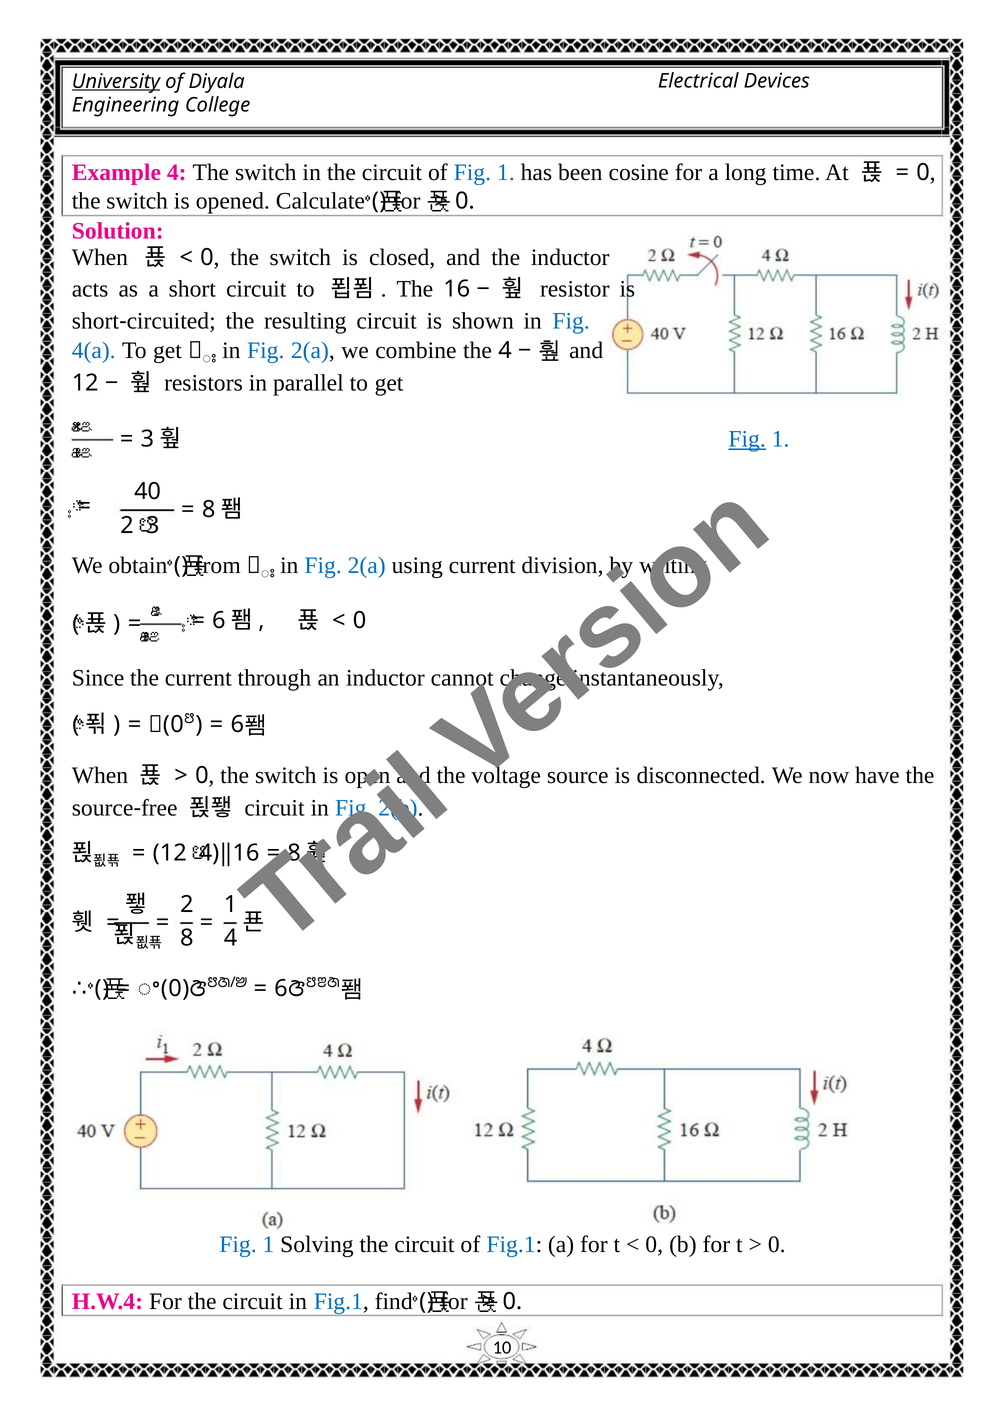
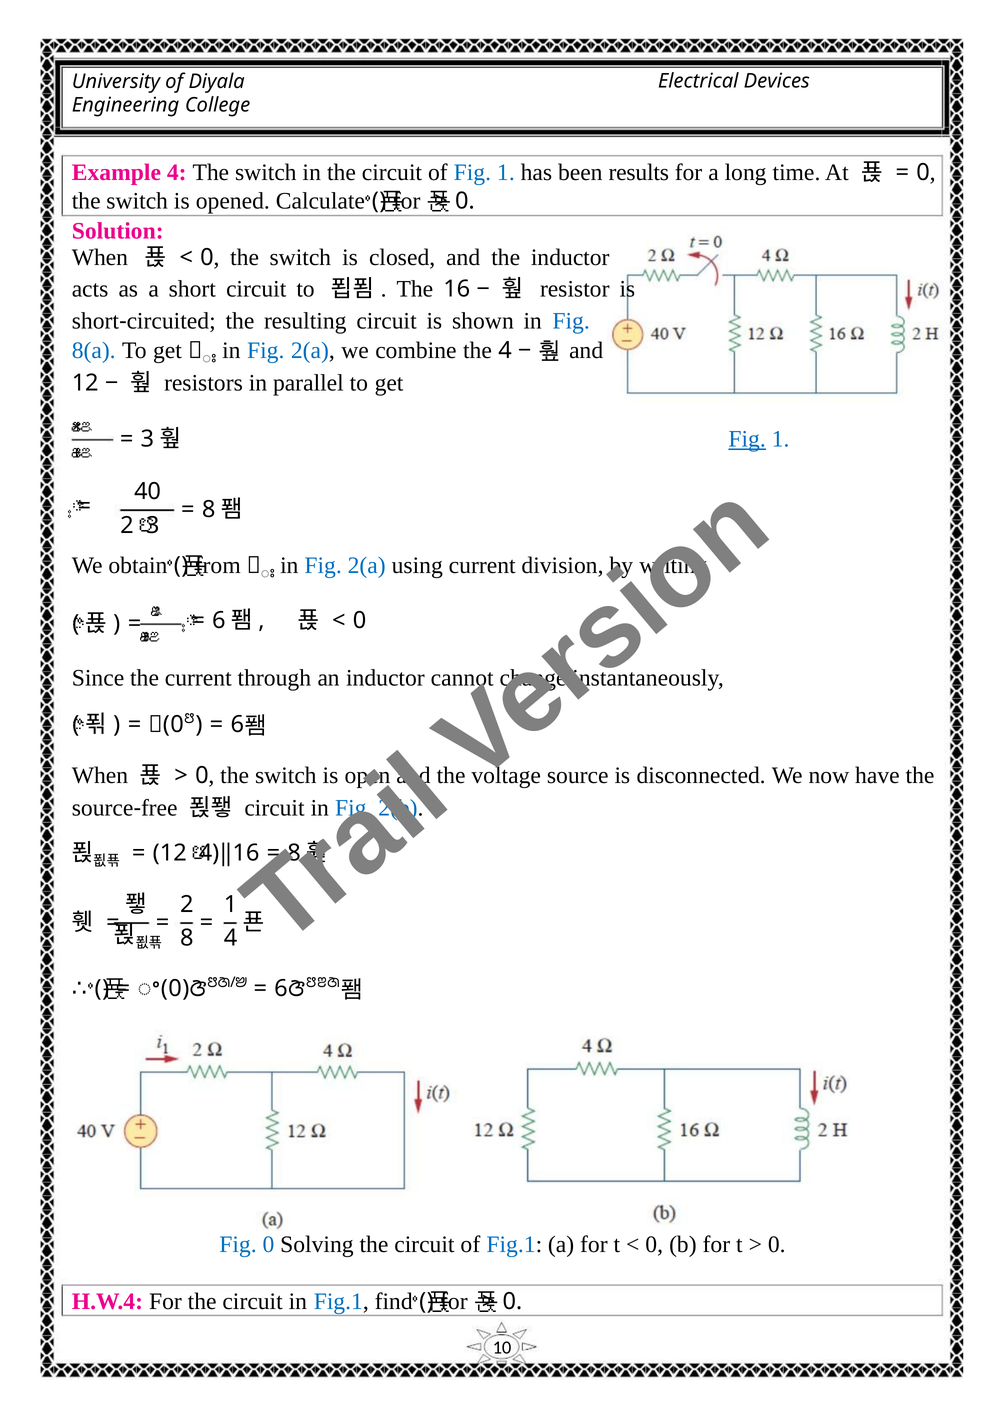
University underline: present -> none
cosine: cosine -> results
4(a: 4(a -> 8(a
1 at (268, 1245): 1 -> 0
